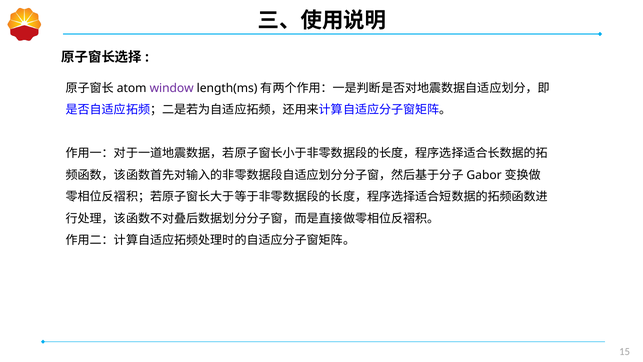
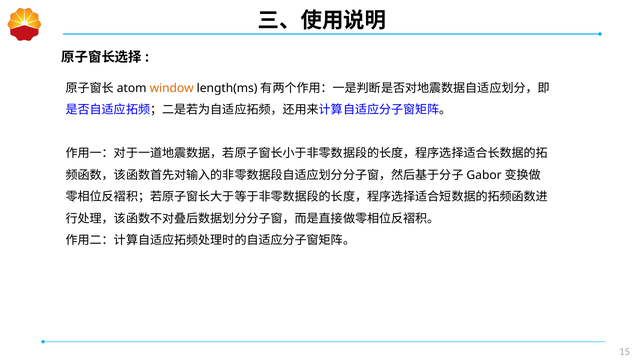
window colour: purple -> orange
